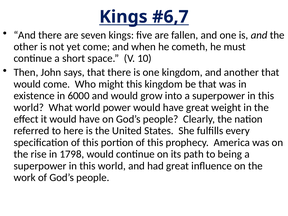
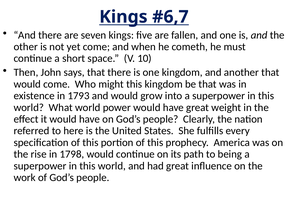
6000: 6000 -> 1793
